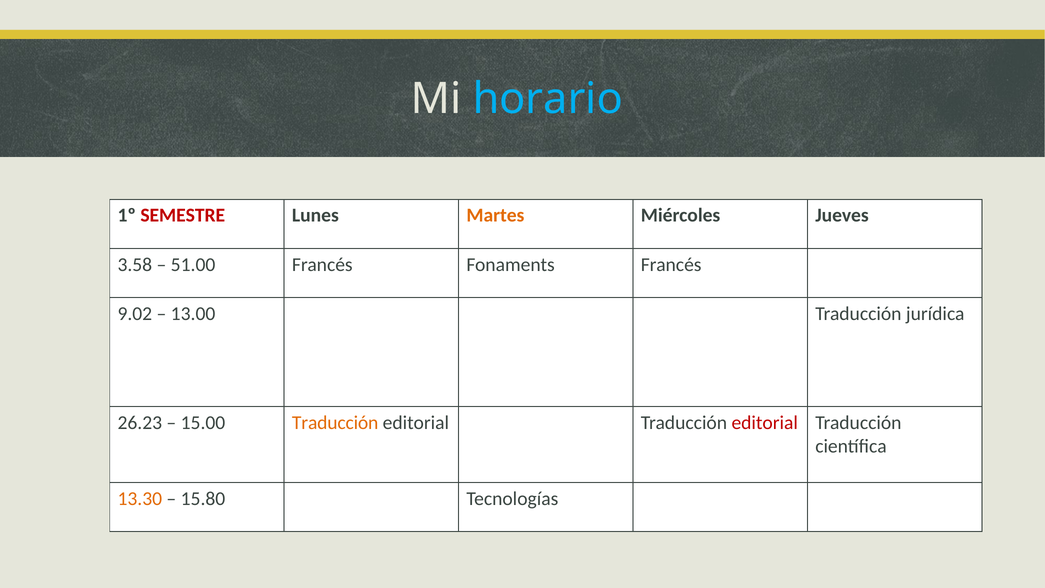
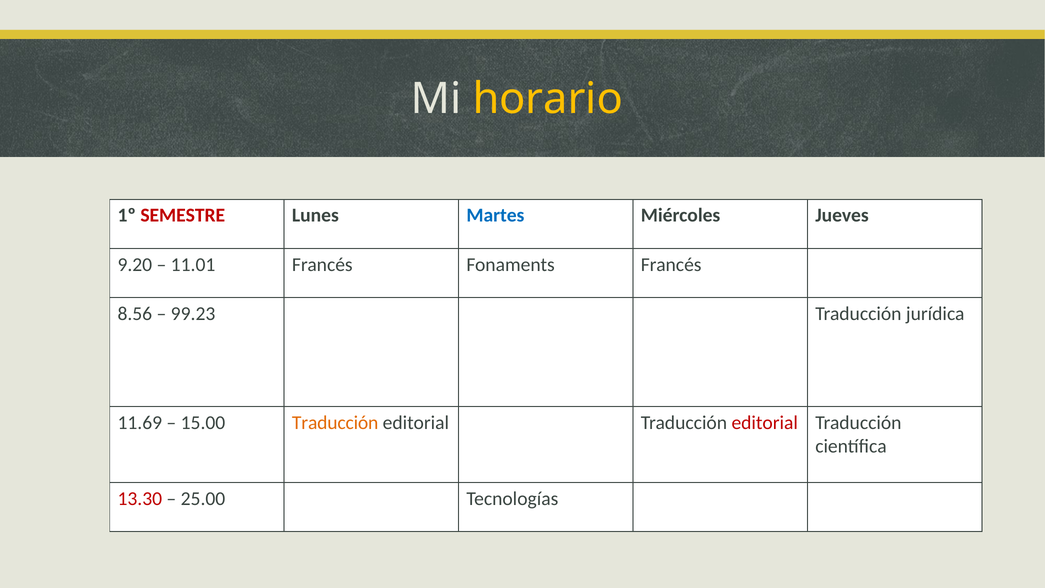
horario colour: light blue -> yellow
Martes colour: orange -> blue
3.58: 3.58 -> 9.20
51.00: 51.00 -> 11.01
9.02: 9.02 -> 8.56
13.00: 13.00 -> 99.23
26.23: 26.23 -> 11.69
13.30 colour: orange -> red
15.80: 15.80 -> 25.00
